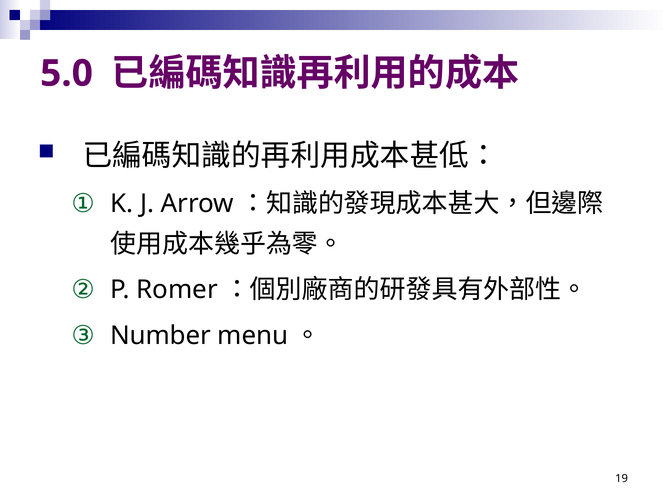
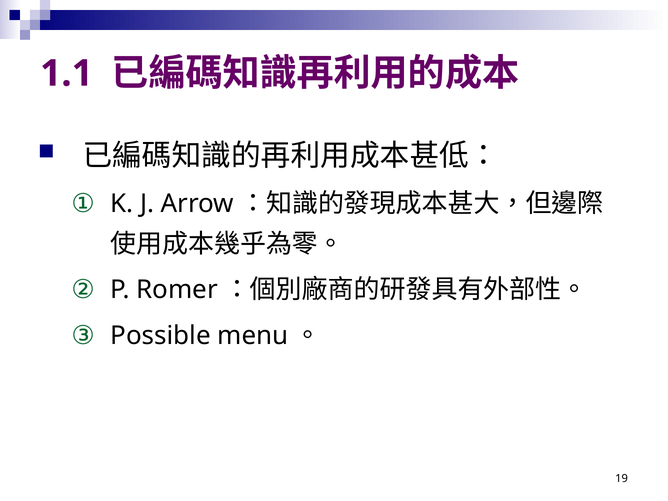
5.0: 5.0 -> 1.1
Number: Number -> Possible
